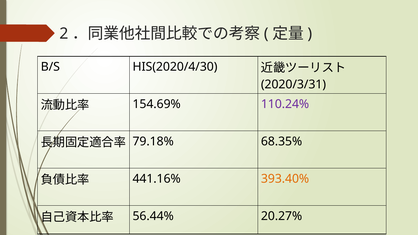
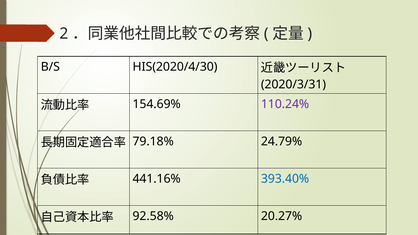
68.35%: 68.35% -> 24.79%
393.40% colour: orange -> blue
56.44%: 56.44% -> 92.58%
